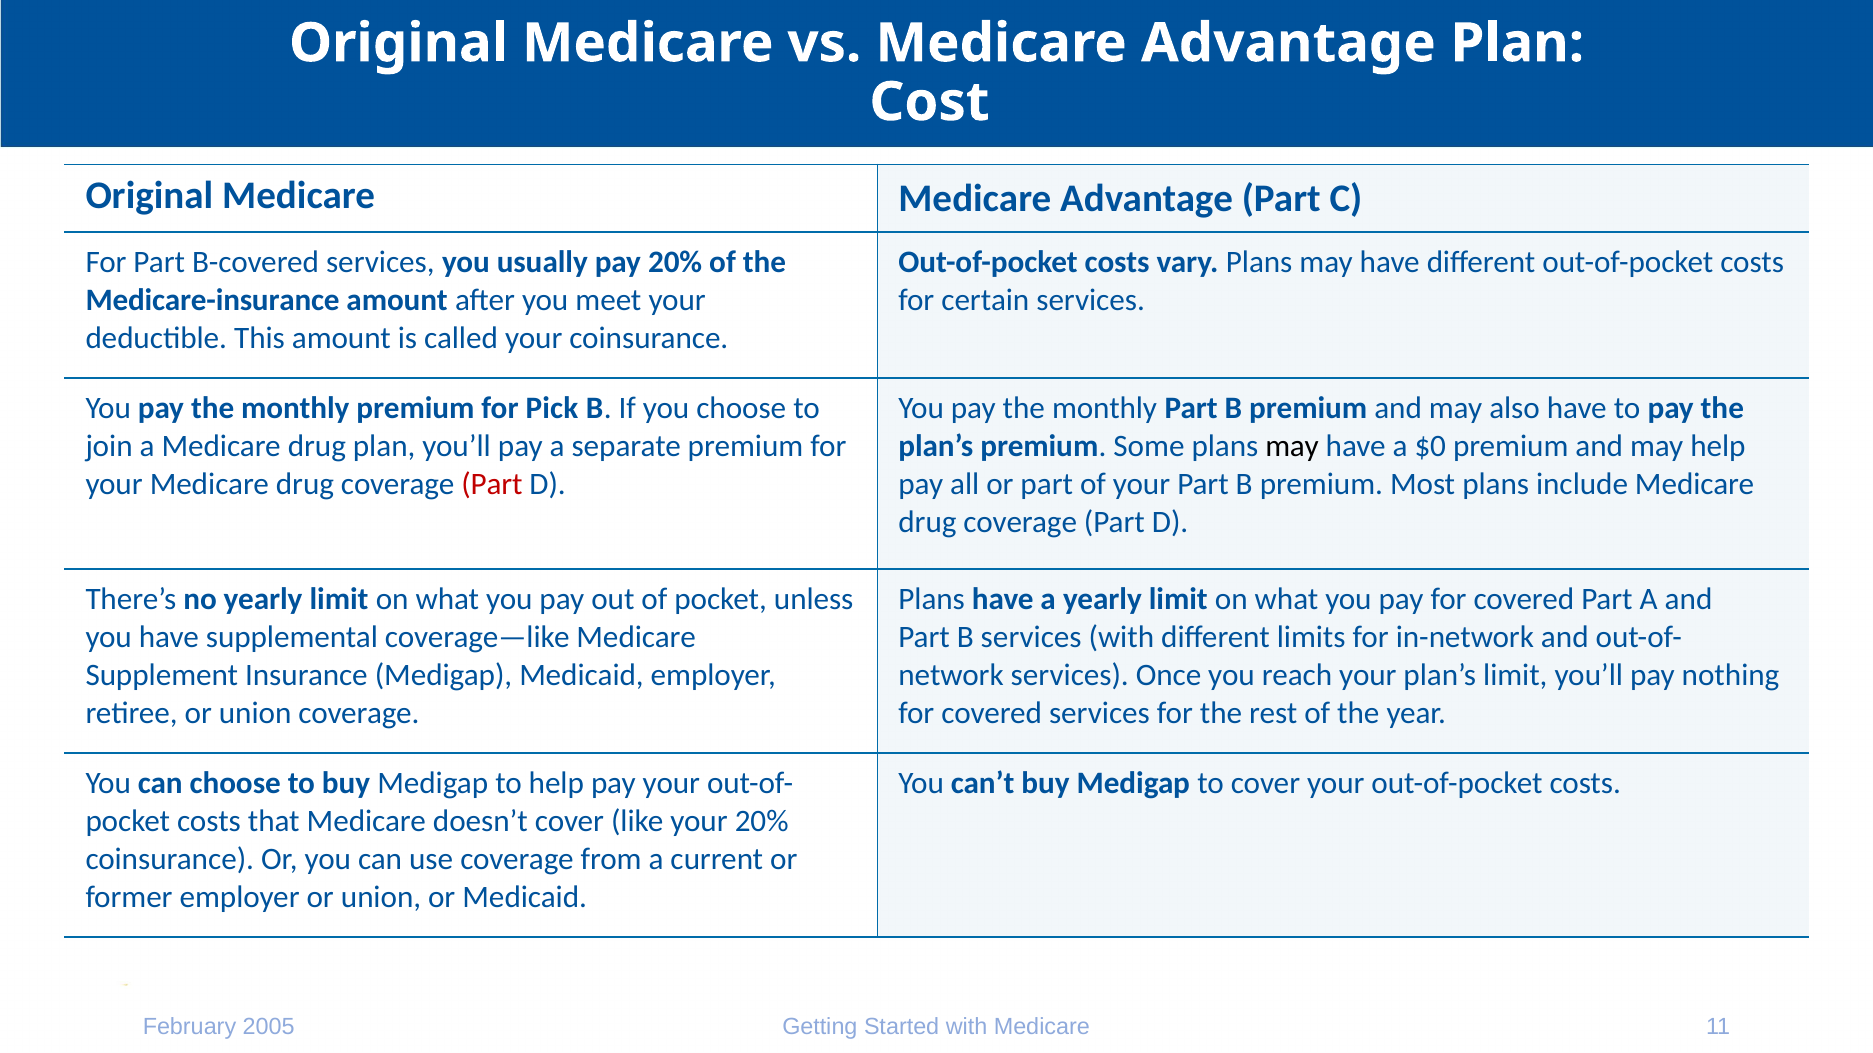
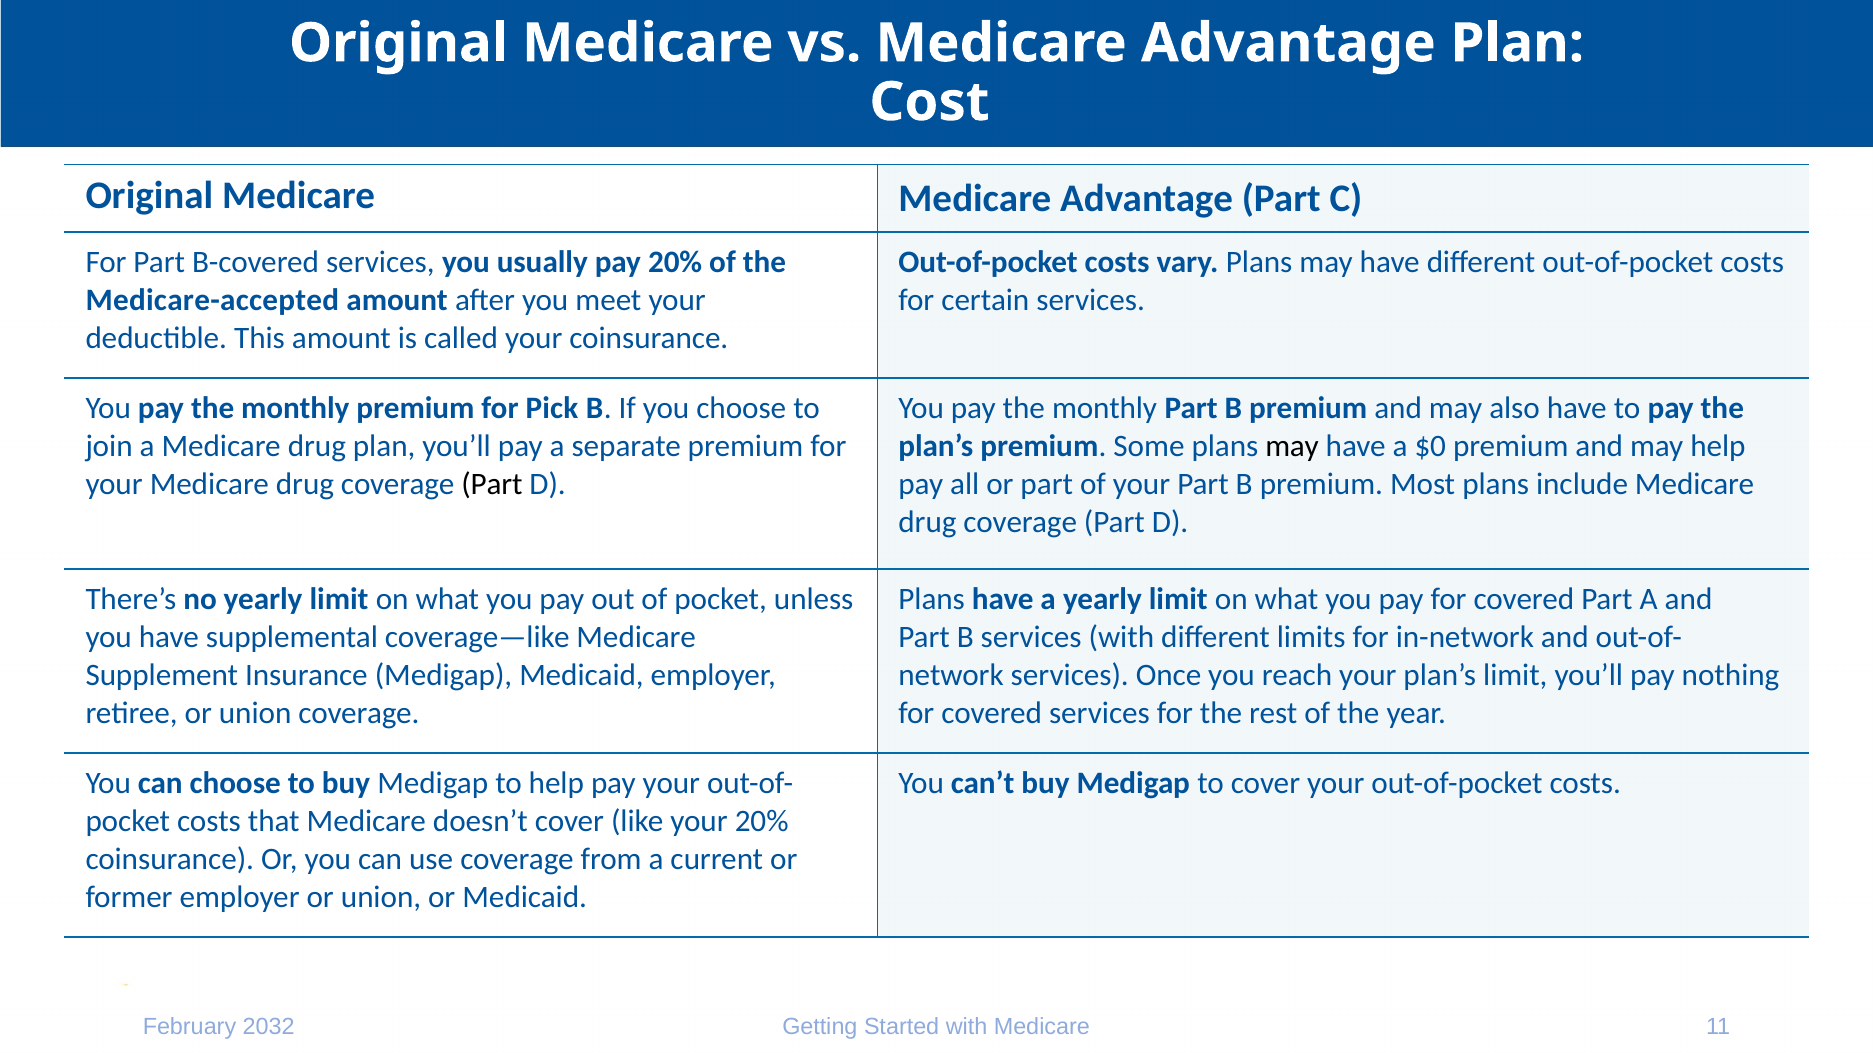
Medicare-insurance: Medicare-insurance -> Medicare-accepted
Part at (492, 484) colour: red -> black
2005: 2005 -> 2032
